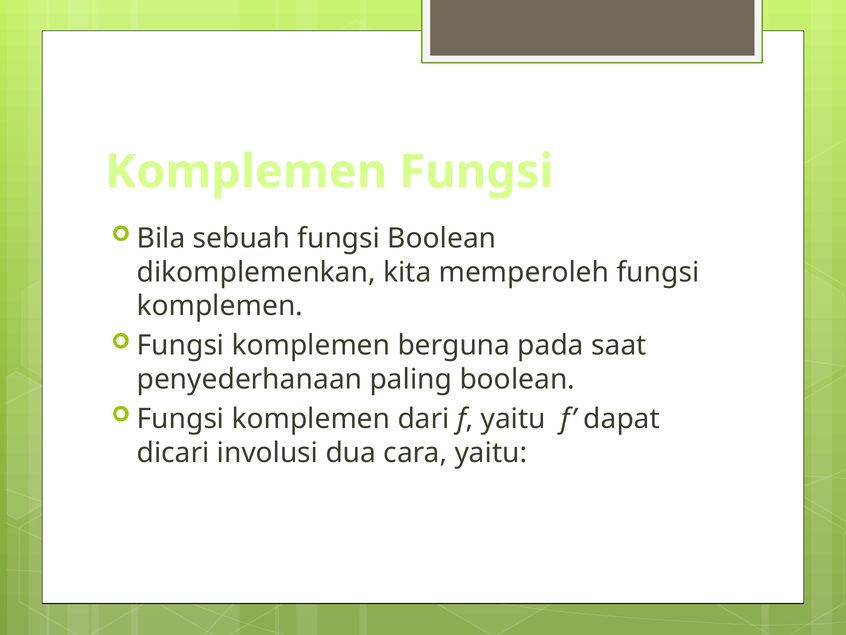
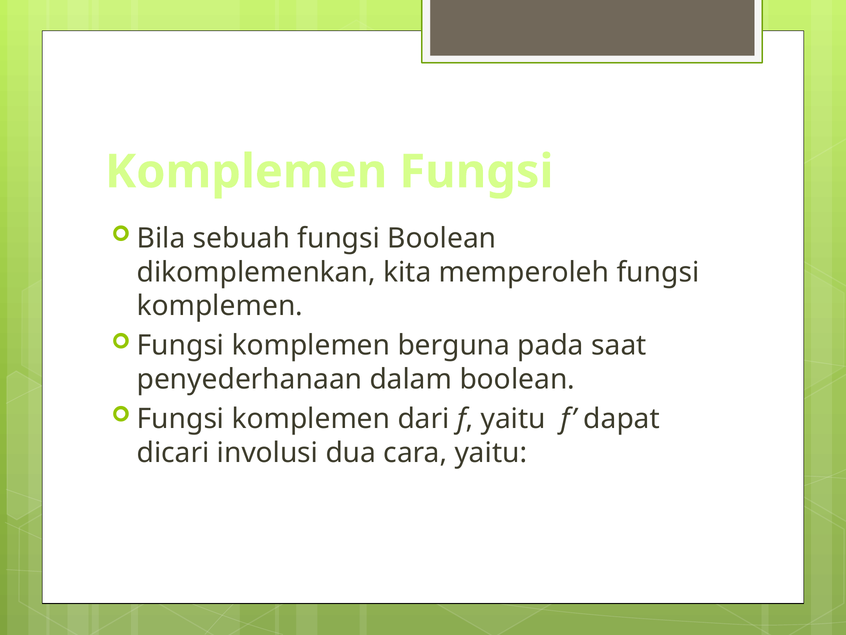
paling: paling -> dalam
